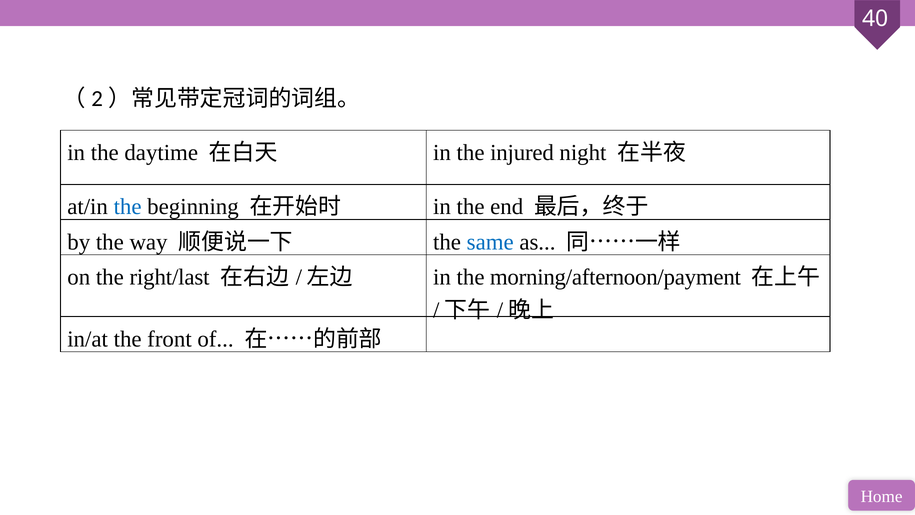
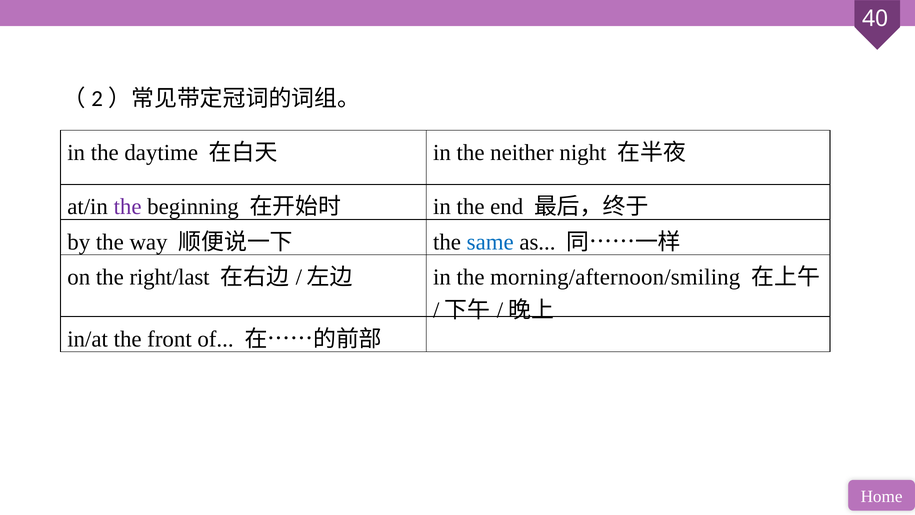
injured: injured -> neither
the at (128, 207) colour: blue -> purple
morning/afternoon/payment: morning/afternoon/payment -> morning/afternoon/smiling
